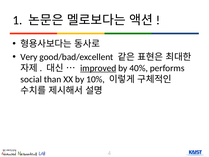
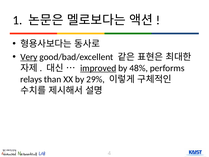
Very underline: none -> present
40%: 40% -> 48%
social: social -> relays
10%: 10% -> 29%
